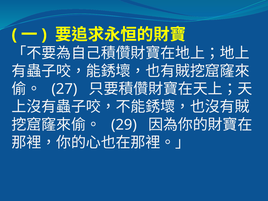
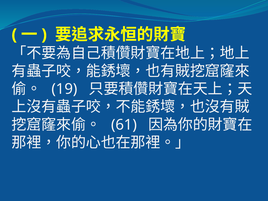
27: 27 -> 19
29: 29 -> 61
